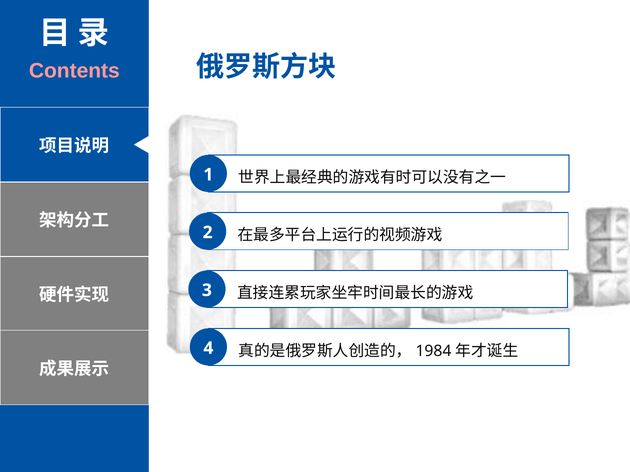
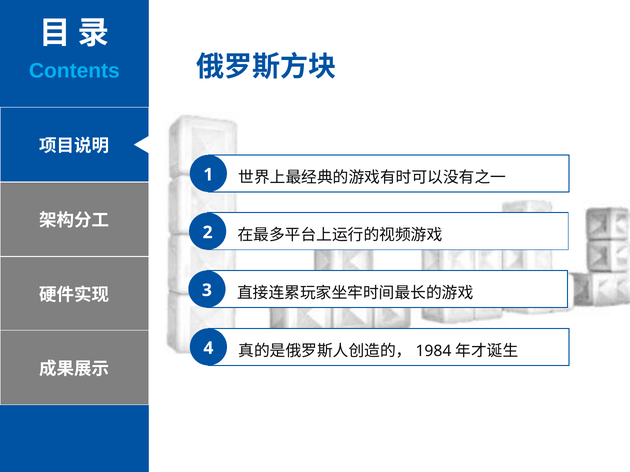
Contents colour: pink -> light blue
